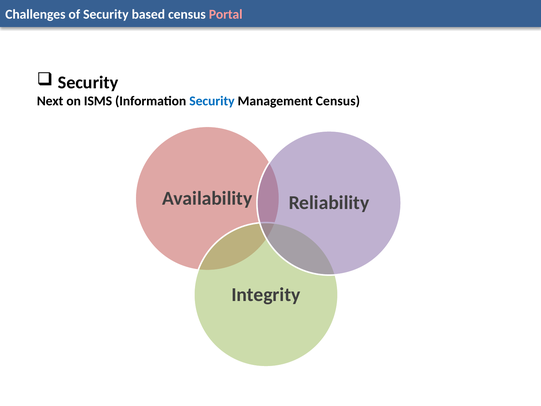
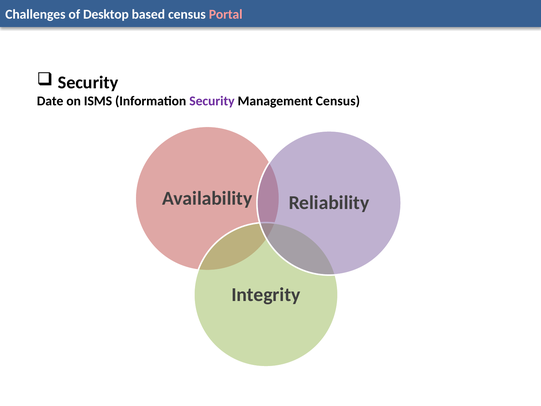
of Security: Security -> Desktop
Next: Next -> Date
Security at (212, 101) colour: blue -> purple
